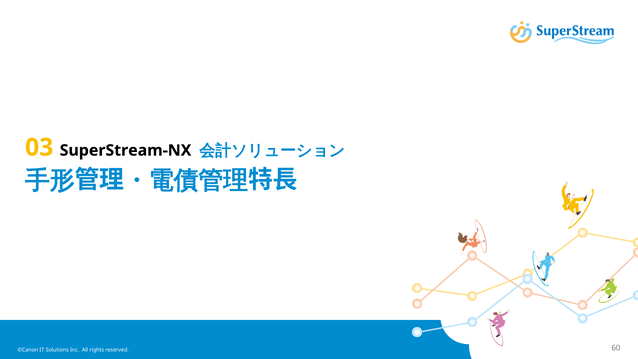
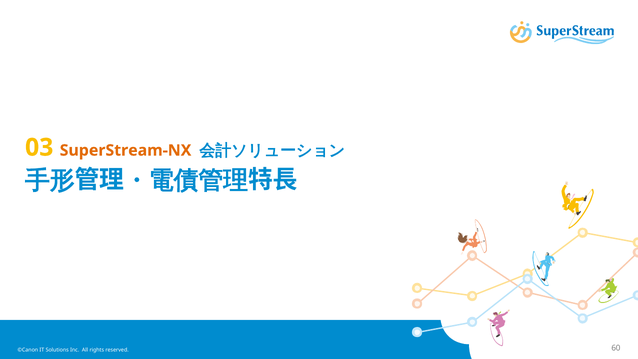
SuperStream-NX colour: black -> orange
